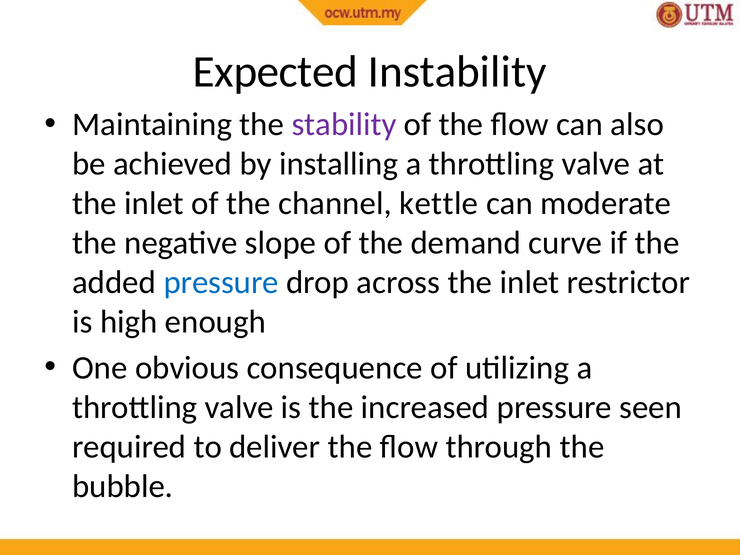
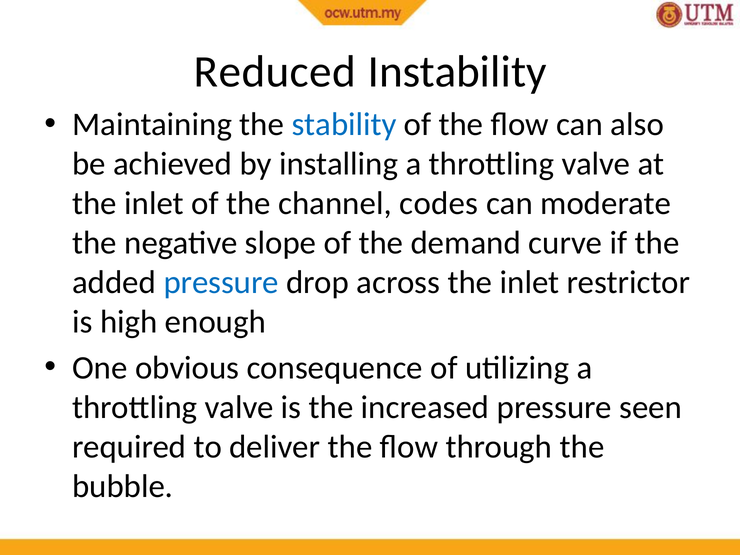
Expected: Expected -> Reduced
stability colour: purple -> blue
kettle: kettle -> codes
